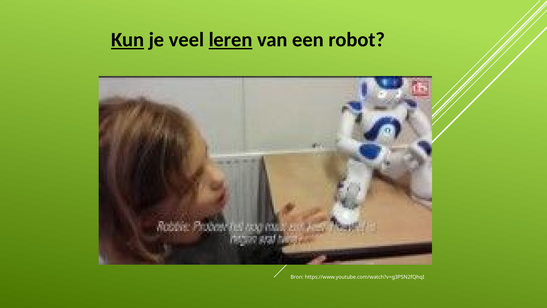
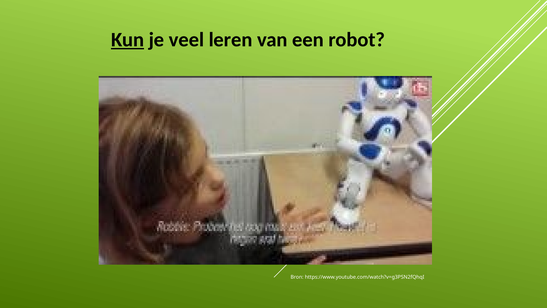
leren underline: present -> none
